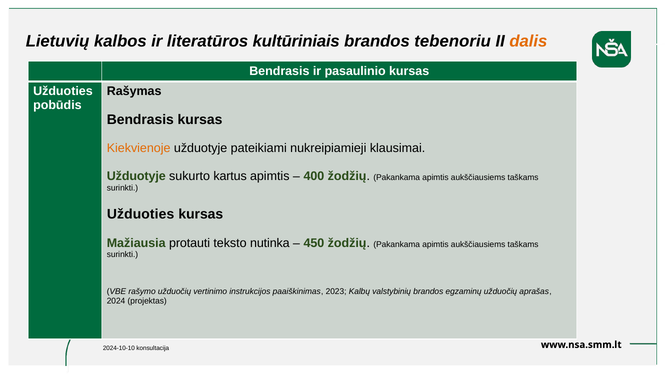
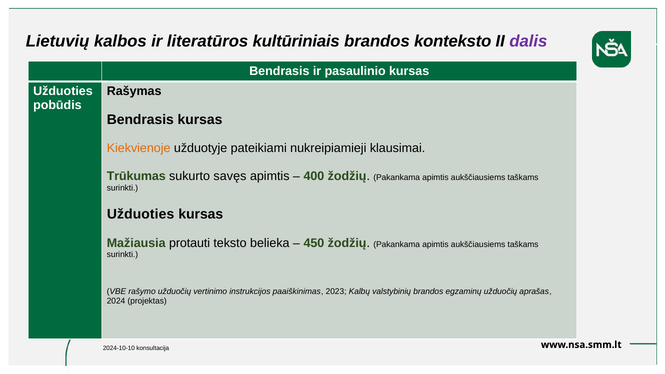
tebenoriu: tebenoriu -> konteksto
dalis colour: orange -> purple
Užduotyje at (136, 176): Užduotyje -> Trūkumas
kartus: kartus -> savęs
nutinka: nutinka -> belieka
